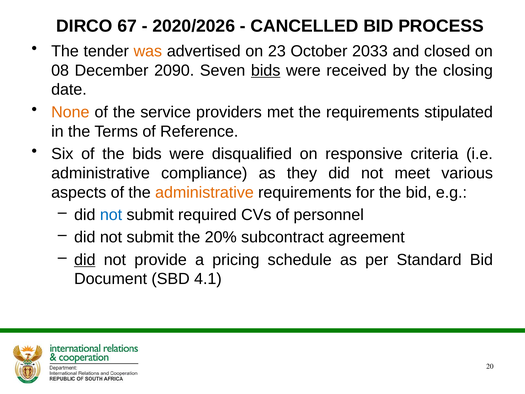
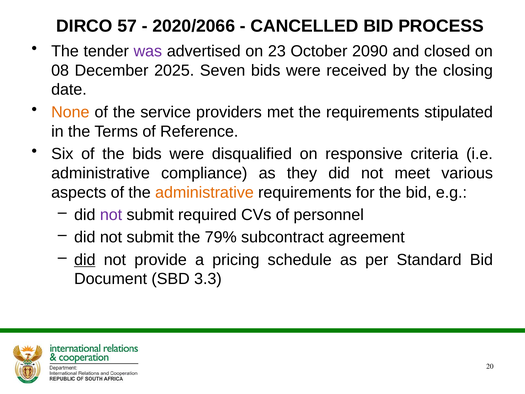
67: 67 -> 57
2020/2026: 2020/2026 -> 2020/2066
was colour: orange -> purple
2033: 2033 -> 2090
2090: 2090 -> 2025
bids at (266, 70) underline: present -> none
not at (111, 215) colour: blue -> purple
20%: 20% -> 79%
4.1: 4.1 -> 3.3
